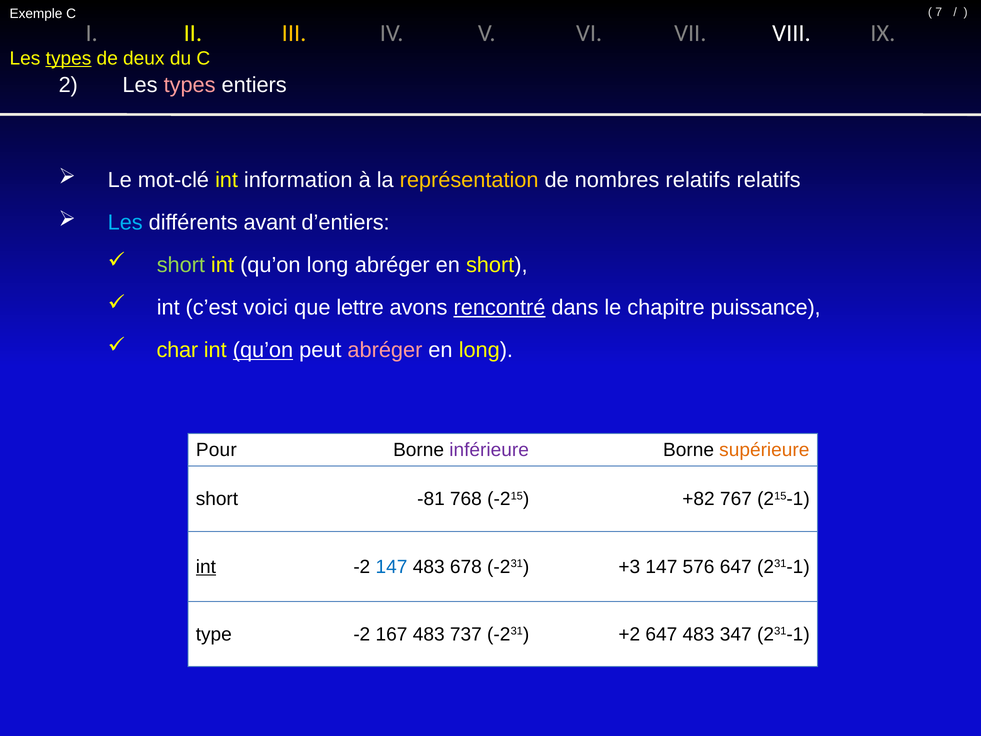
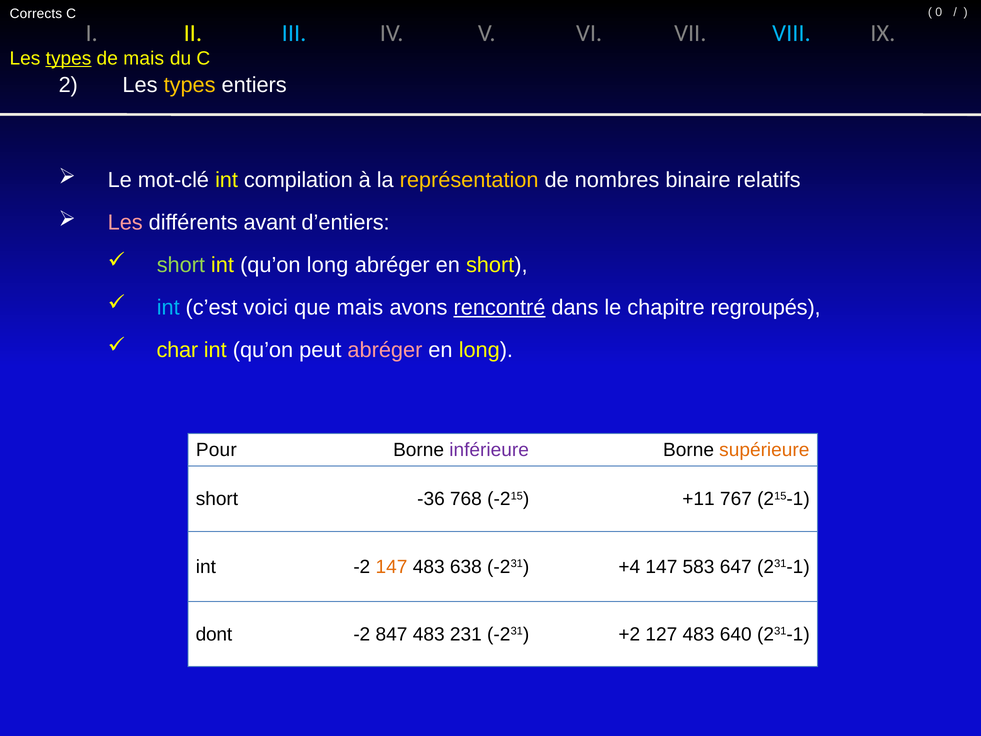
7: 7 -> 0
Exemple: Exemple -> Corrects
III colour: yellow -> light blue
VIII colour: white -> light blue
de deux: deux -> mais
types at (190, 85) colour: pink -> yellow
information: information -> compilation
nombres relatifs: relatifs -> binaire
Les at (125, 222) colour: light blue -> pink
int at (168, 307) colour: white -> light blue
que lettre: lettre -> mais
puissance: puissance -> regroupés
qu’on at (263, 350) underline: present -> none
-81: -81 -> -36
+82: +82 -> +11
int at (206, 567) underline: present -> none
147 at (392, 567) colour: blue -> orange
678: 678 -> 638
+3: +3 -> +4
576: 576 -> 583
type: type -> dont
167: 167 -> 847
737: 737 -> 231
+2 647: 647 -> 127
347: 347 -> 640
